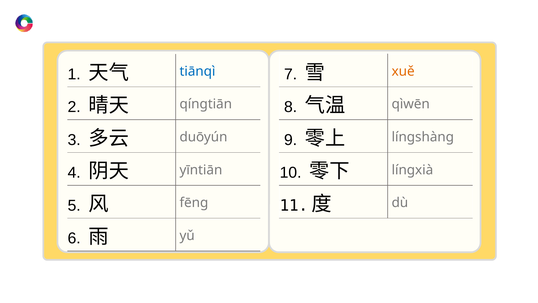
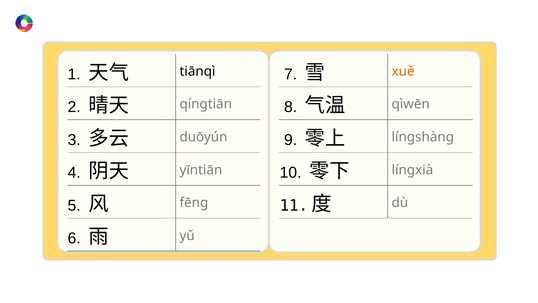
tiānqì colour: blue -> black
